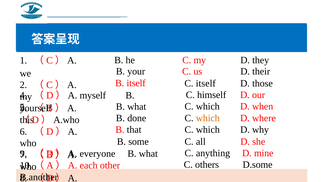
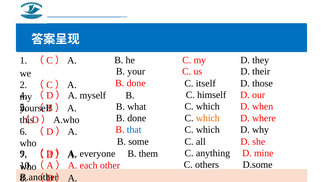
itself at (136, 83): itself -> done
that colour: black -> blue
everyone B what: what -> them
